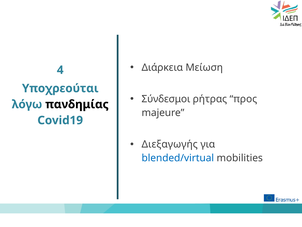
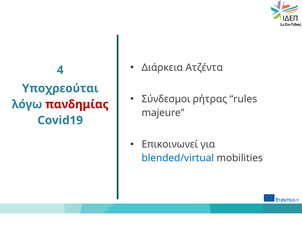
Μείωση: Μείωση -> Ατζέντα
προς: προς -> rules
πανδημίας colour: black -> red
Διεξαγωγής: Διεξαγωγής -> Επικοινωνεί
